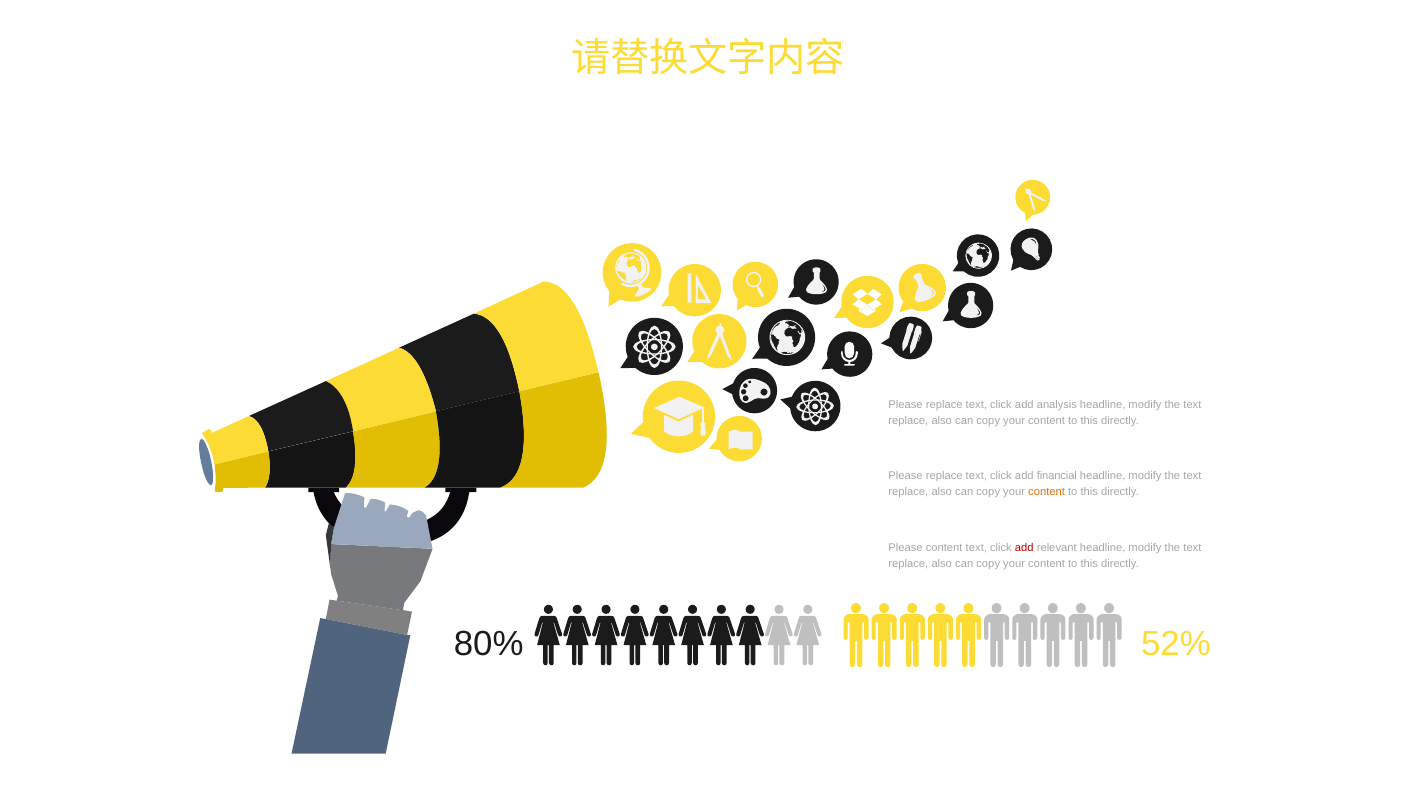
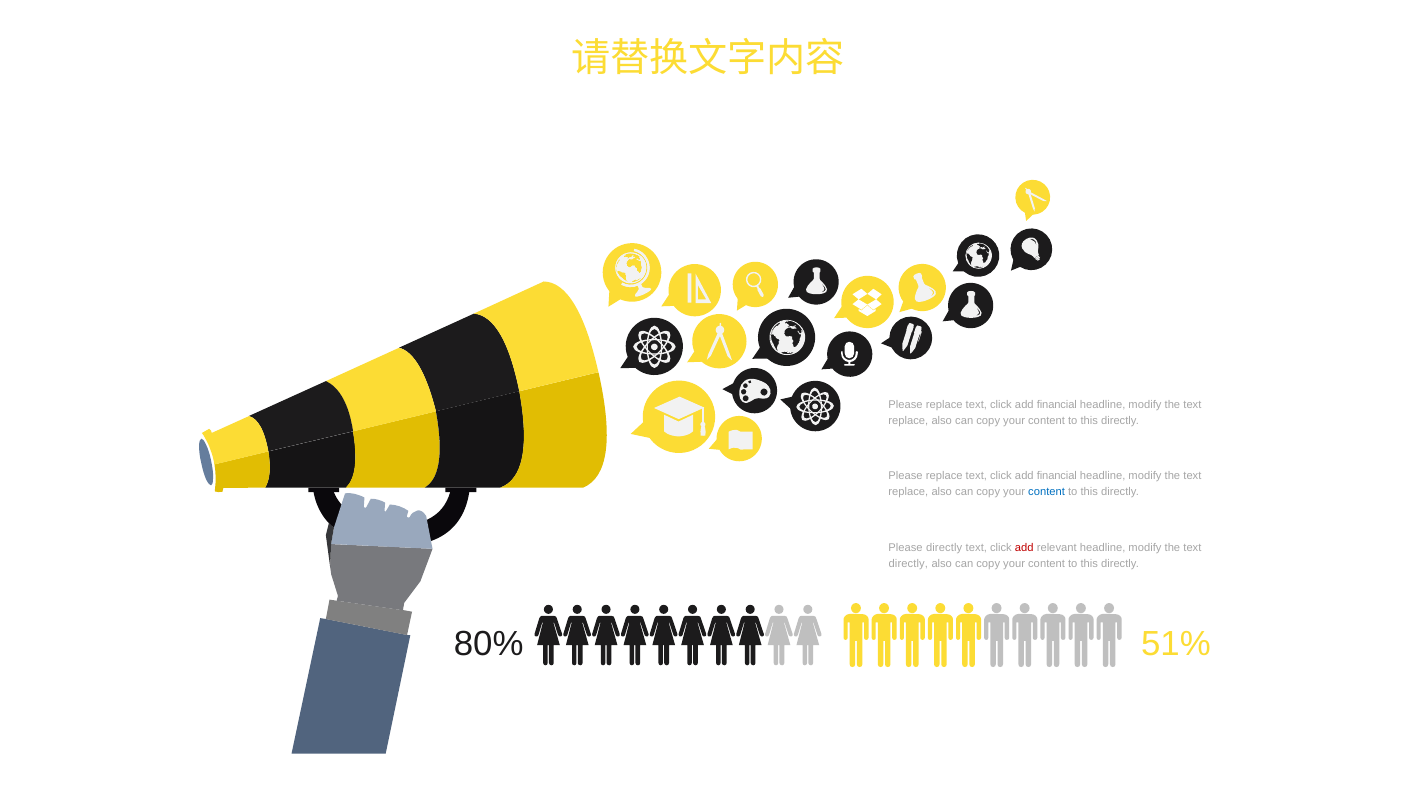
analysis at (1057, 405): analysis -> financial
content at (1047, 492) colour: orange -> blue
Please content: content -> directly
replace at (908, 563): replace -> directly
52%: 52% -> 51%
